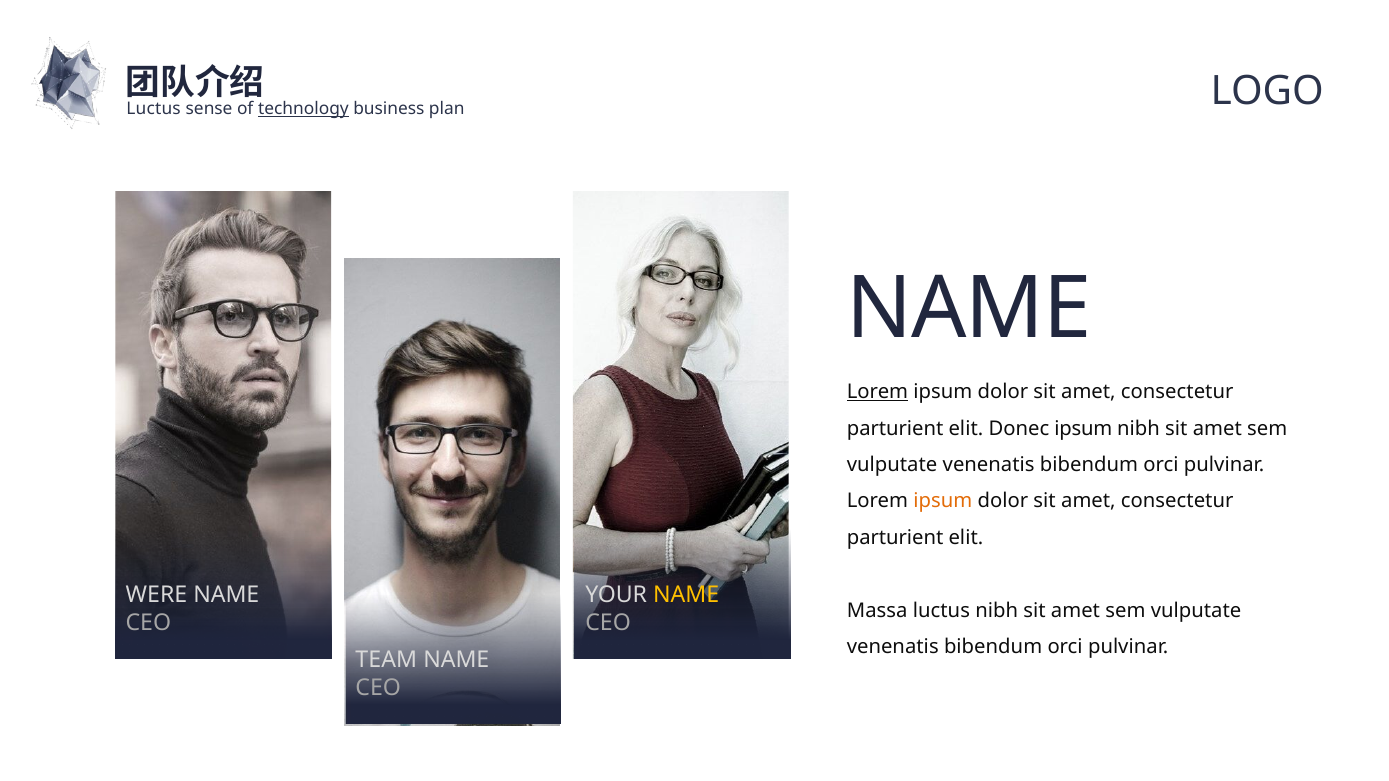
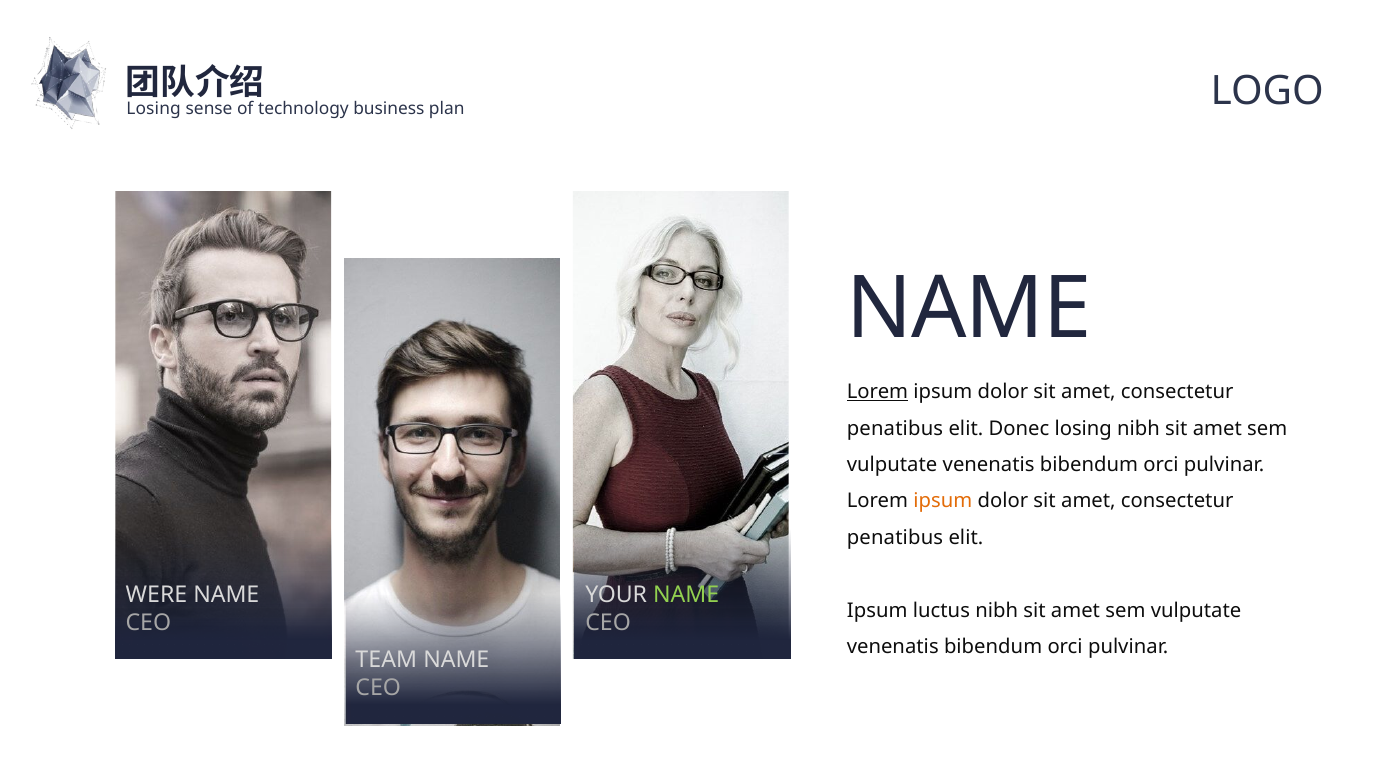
Luctus at (154, 109): Luctus -> Losing
technology underline: present -> none
parturient at (895, 429): parturient -> penatibus
Donec ipsum: ipsum -> losing
parturient at (895, 538): parturient -> penatibus
NAME at (686, 595) colour: yellow -> light green
Massa at (877, 611): Massa -> Ipsum
